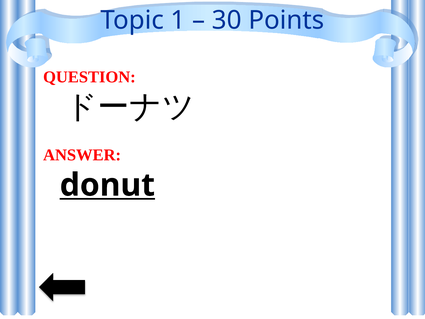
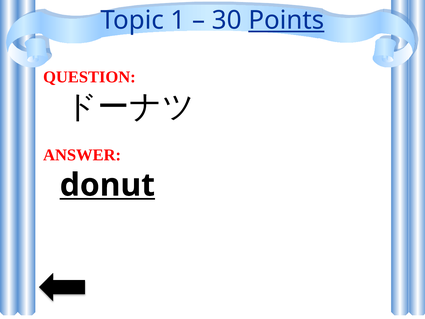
Points underline: none -> present
